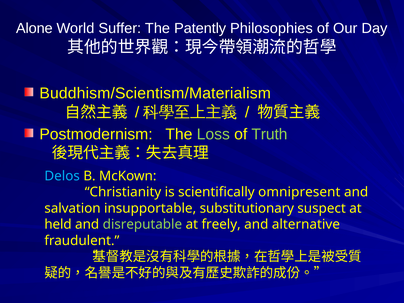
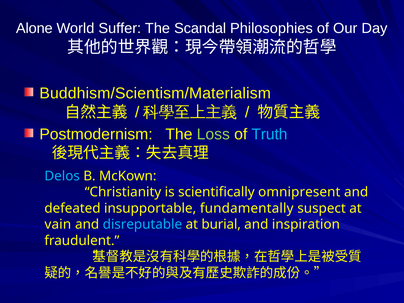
Patently: Patently -> Scandal
Truth colour: light green -> light blue
salvation: salvation -> defeated
substitutionary: substitutionary -> fundamentally
held: held -> vain
disreputable colour: light green -> light blue
freely: freely -> burial
alternative: alternative -> inspiration
